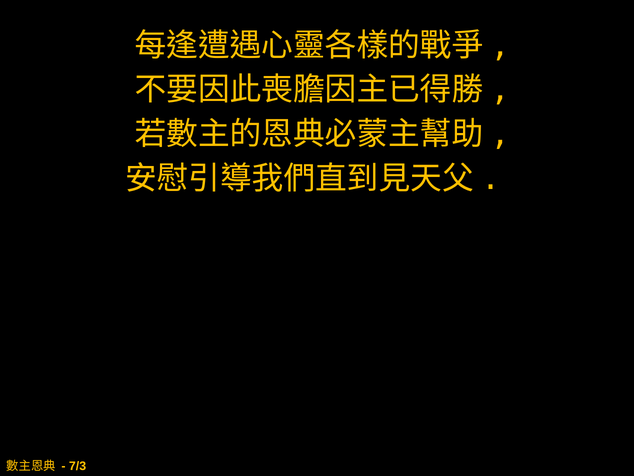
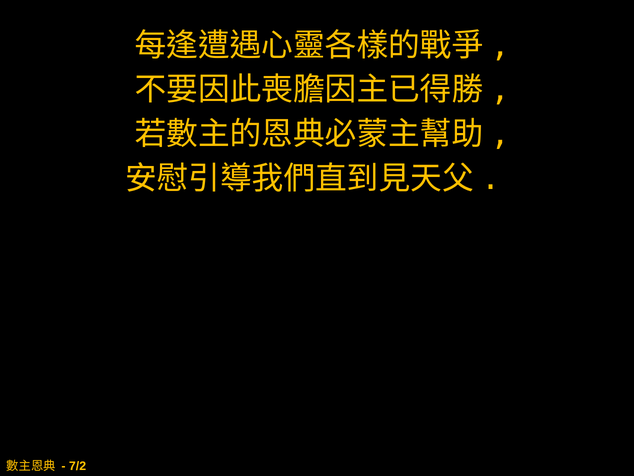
7/3: 7/3 -> 7/2
